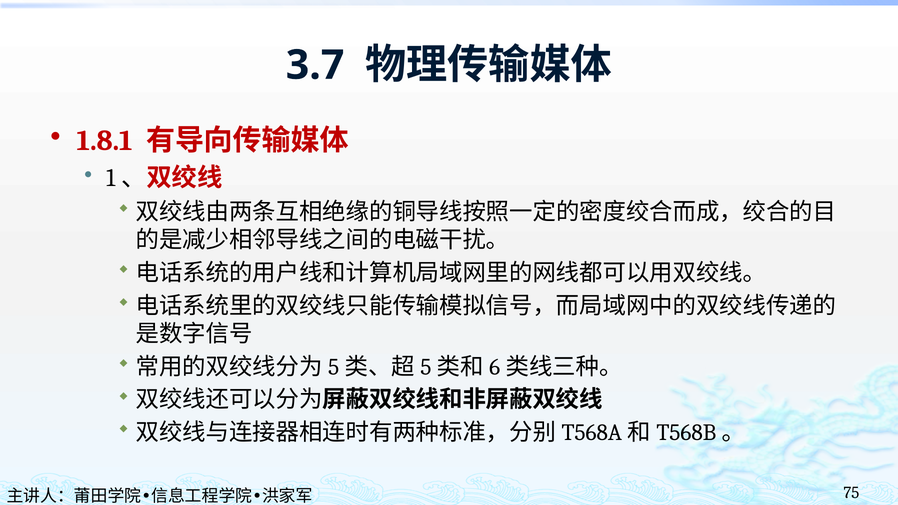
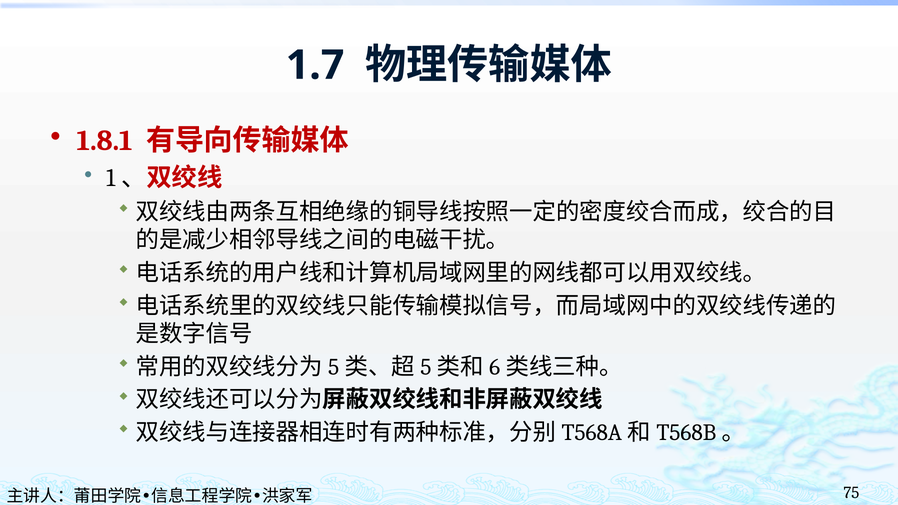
3.7: 3.7 -> 1.7
